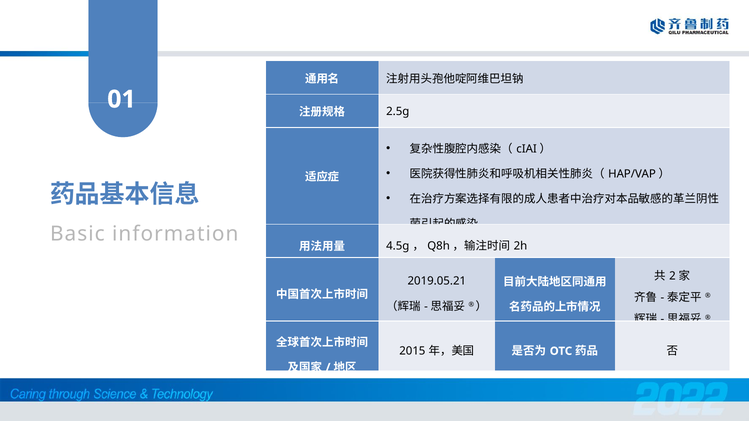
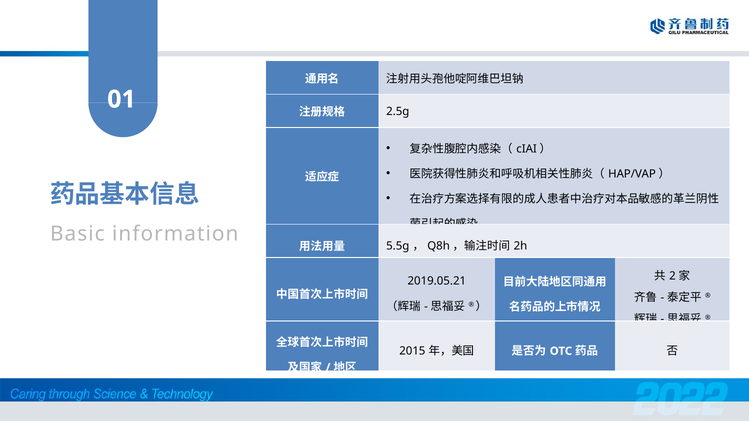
4.5g: 4.5g -> 5.5g
